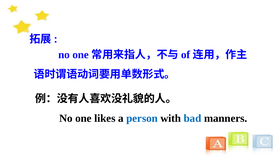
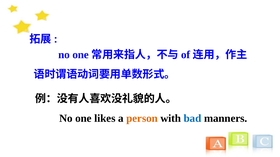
person colour: blue -> orange
